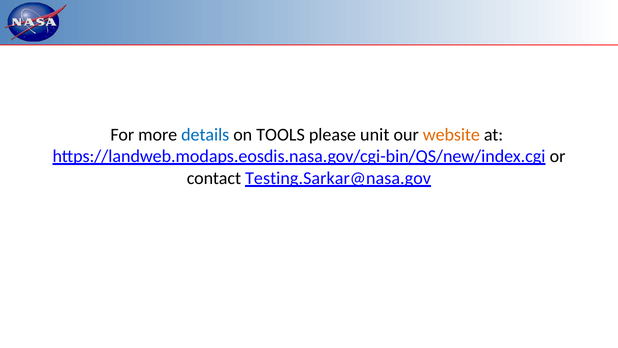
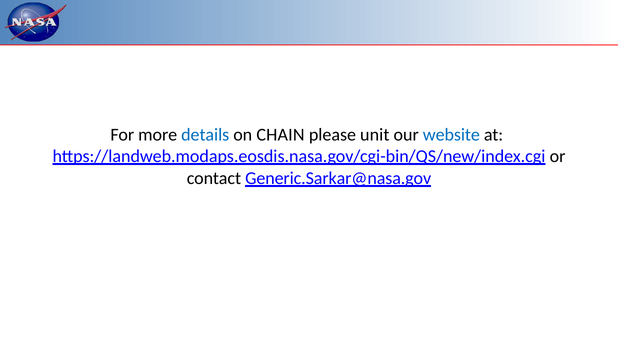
TOOLS: TOOLS -> CHAIN
website colour: orange -> blue
Testing.Sarkar@nasa.gov: Testing.Sarkar@nasa.gov -> Generic.Sarkar@nasa.gov
